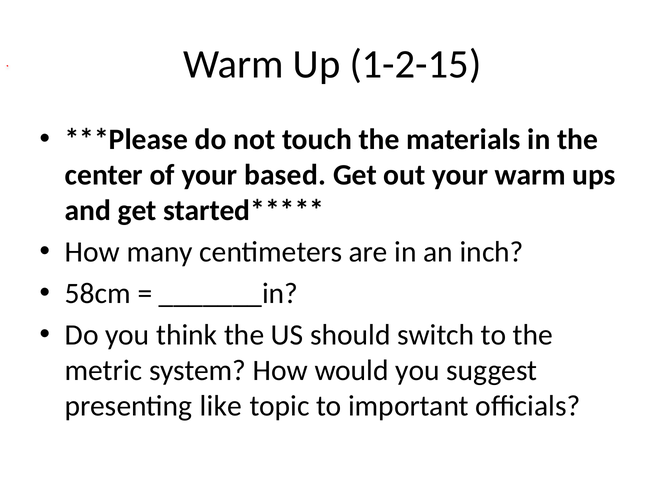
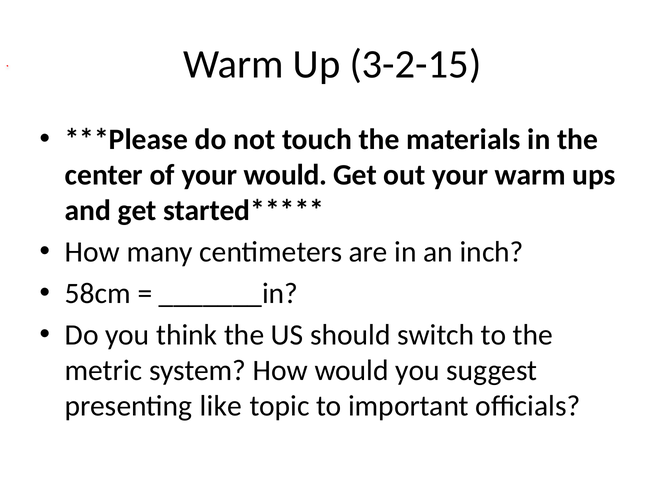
1-2-15: 1-2-15 -> 3-2-15
your based: based -> would
